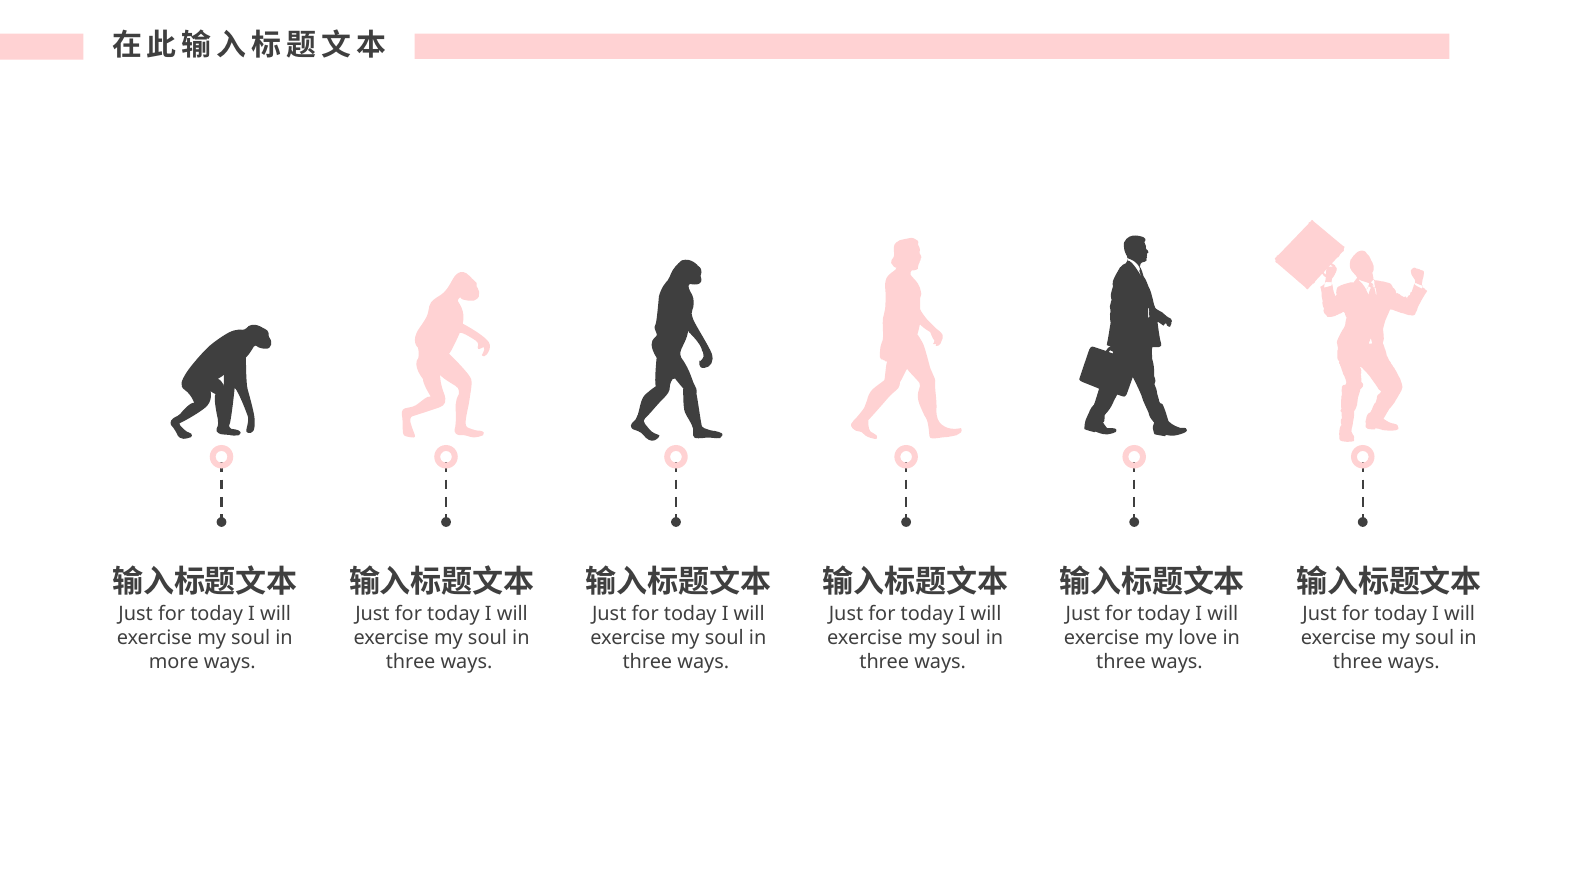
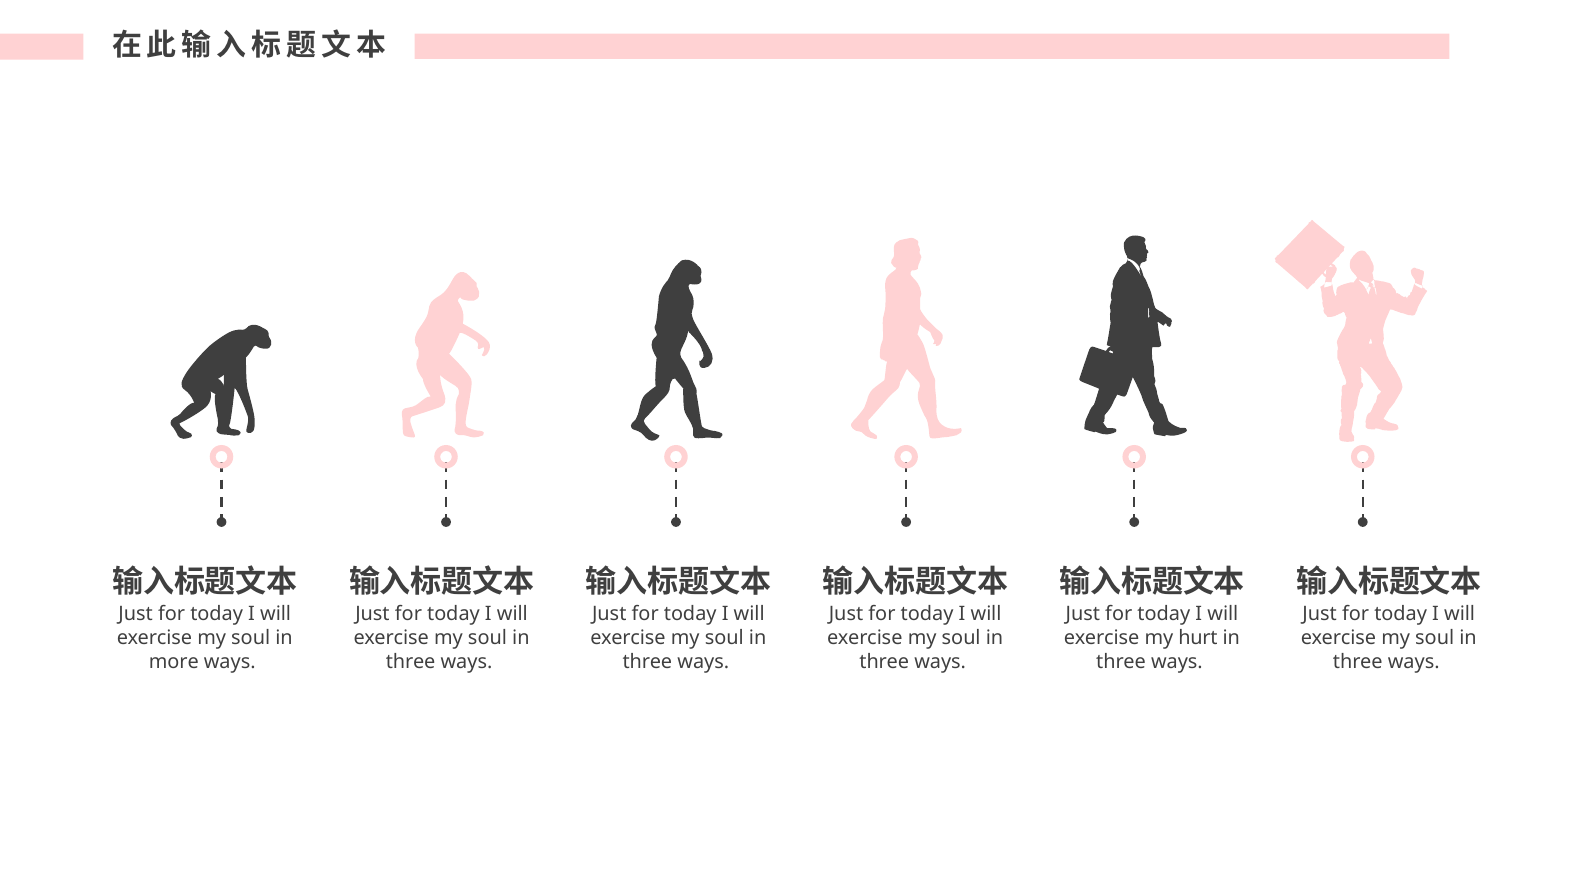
love: love -> hurt
